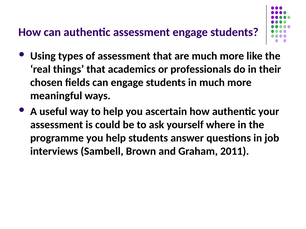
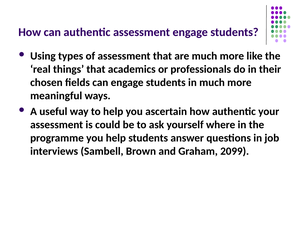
2011: 2011 -> 2099
